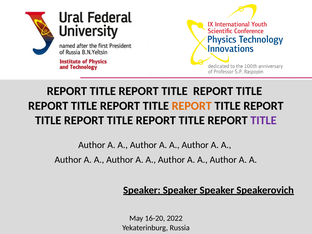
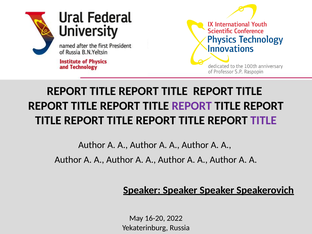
REPORT at (192, 106) colour: orange -> purple
